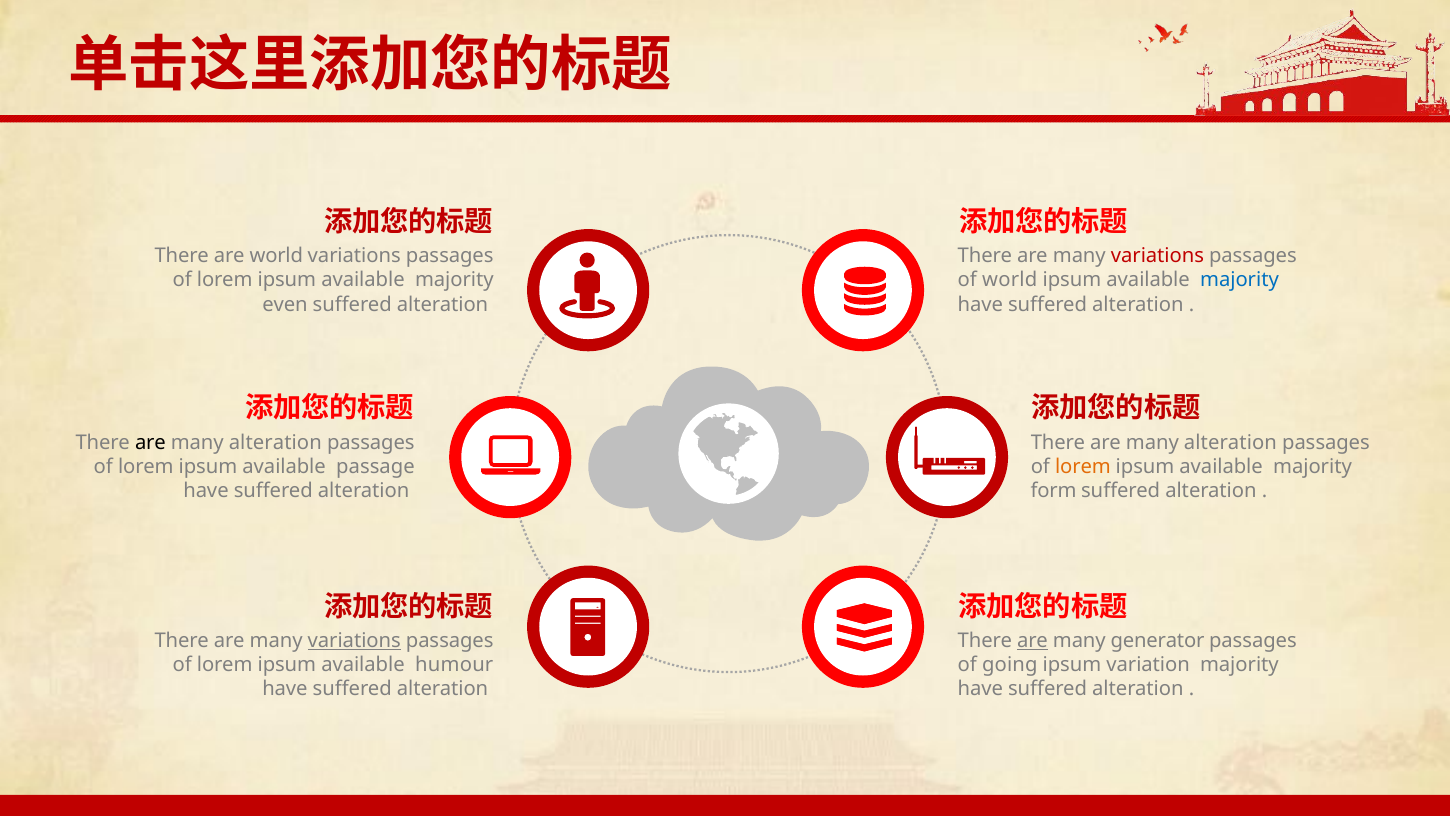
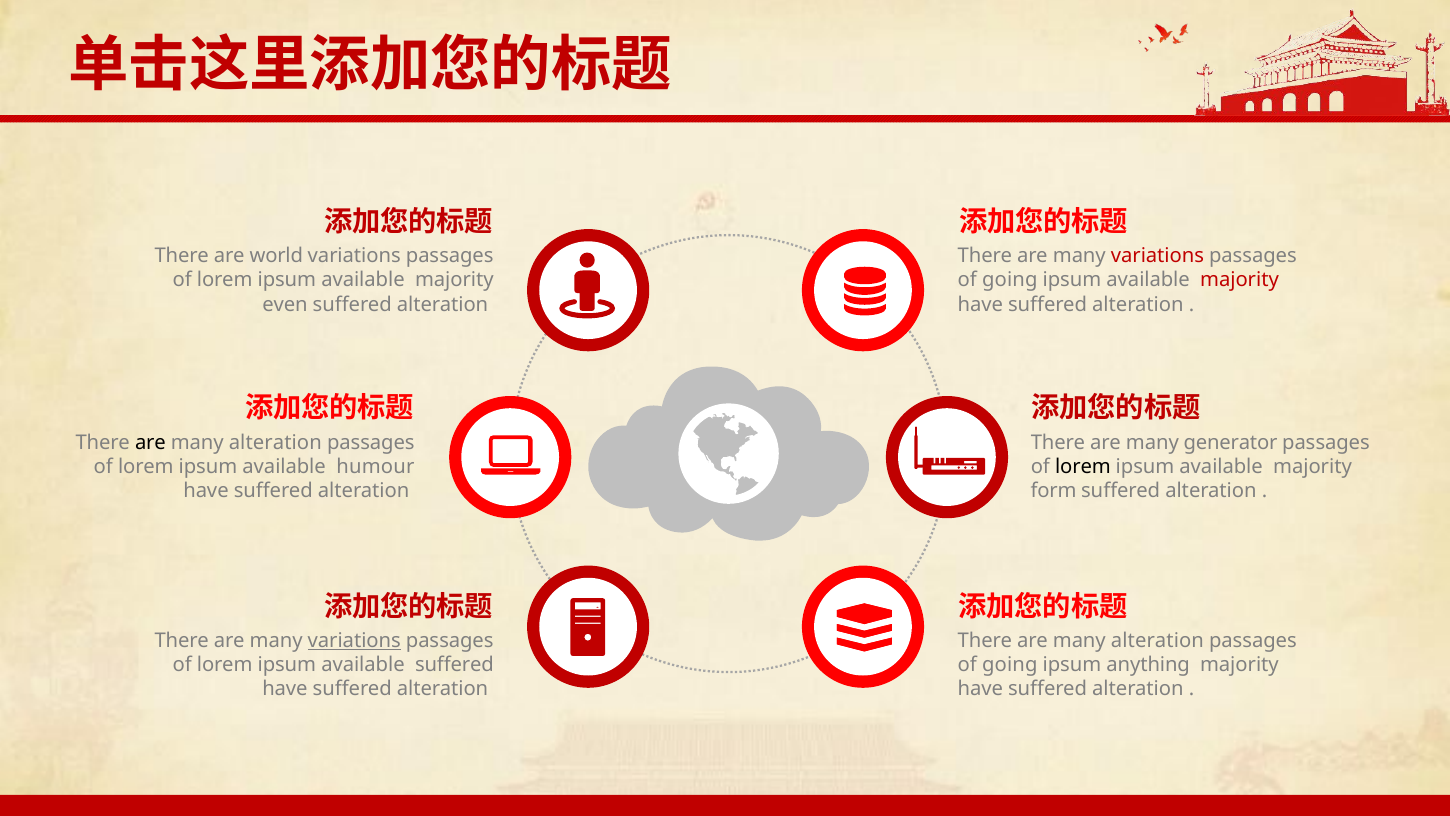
world at (1010, 280): world -> going
majority at (1239, 280) colour: blue -> red
alteration at (1230, 442): alteration -> generator
passage: passage -> humour
lorem at (1083, 466) colour: orange -> black
are at (1033, 640) underline: present -> none
generator at (1158, 640): generator -> alteration
available humour: humour -> suffered
variation: variation -> anything
